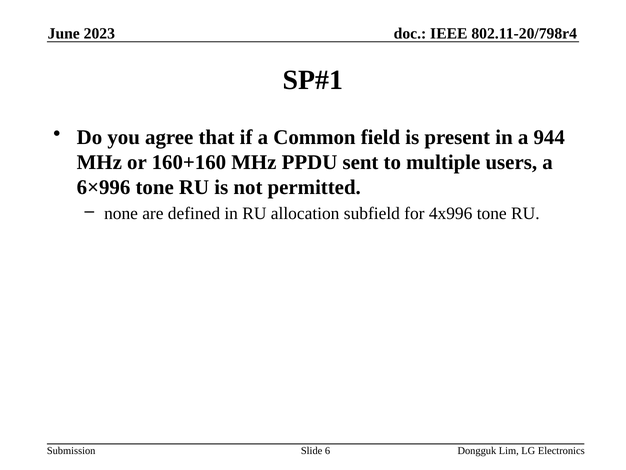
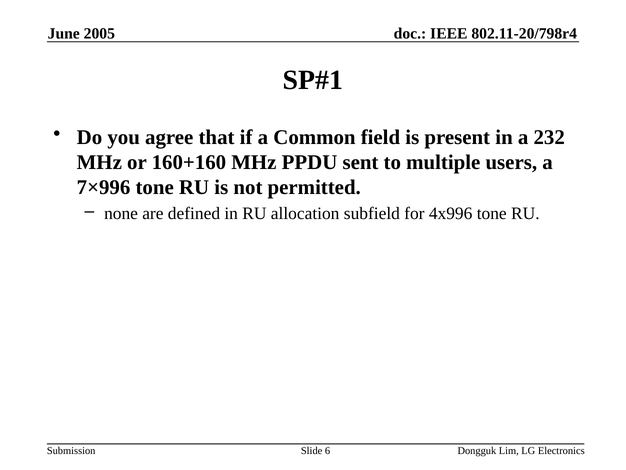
2023: 2023 -> 2005
944: 944 -> 232
6×996: 6×996 -> 7×996
